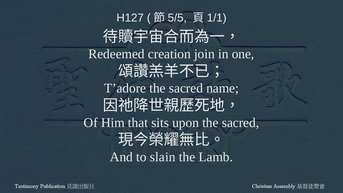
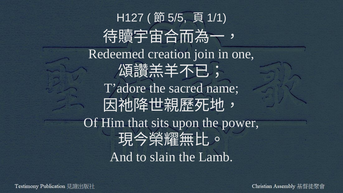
upon the sacred: sacred -> power
